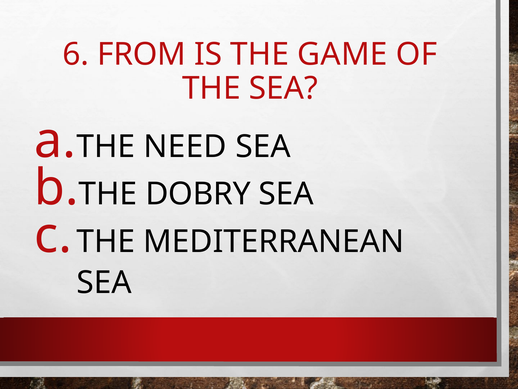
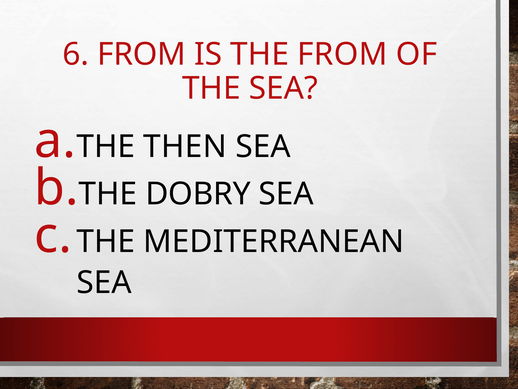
THE GAME: GAME -> FROM
NEED: NEED -> THEN
